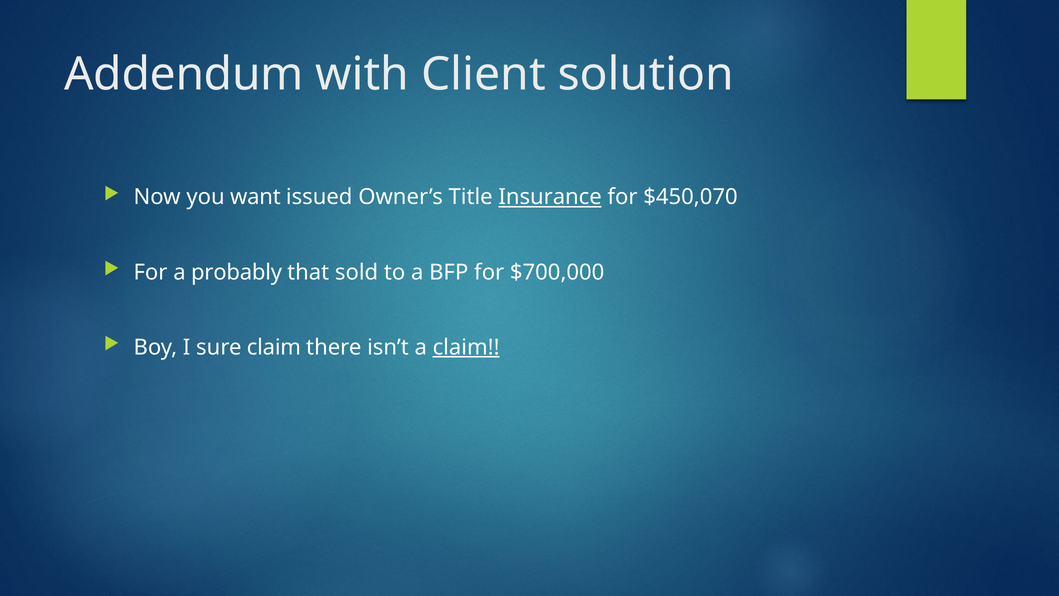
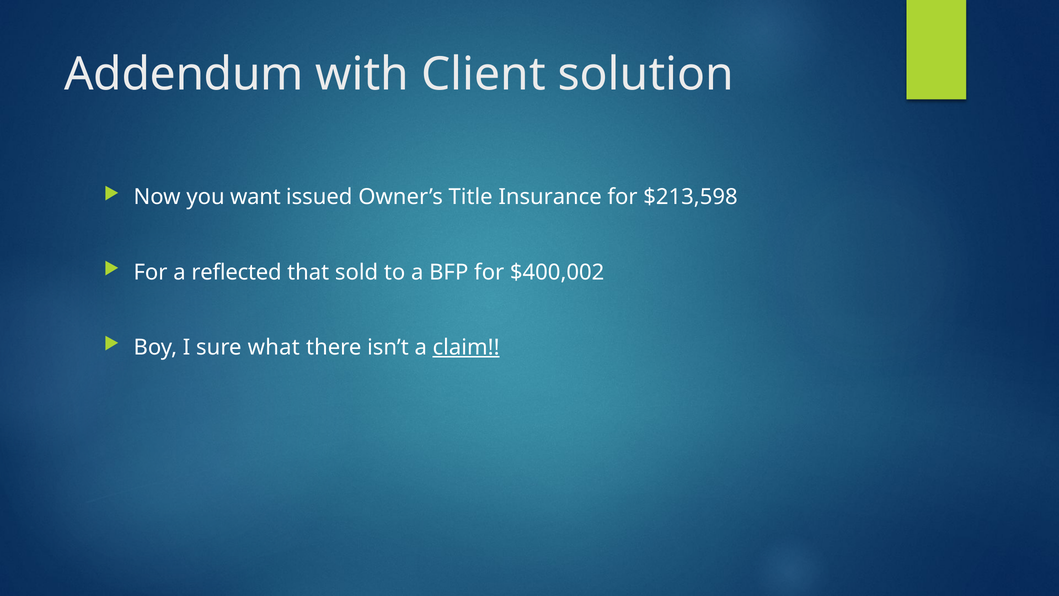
Insurance underline: present -> none
$450,070: $450,070 -> $213,598
probably: probably -> reflected
$700,000: $700,000 -> $400,002
sure claim: claim -> what
